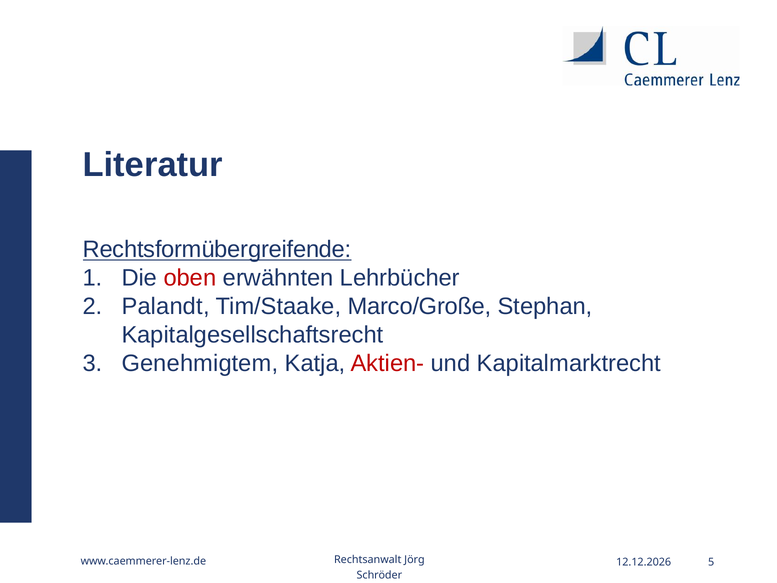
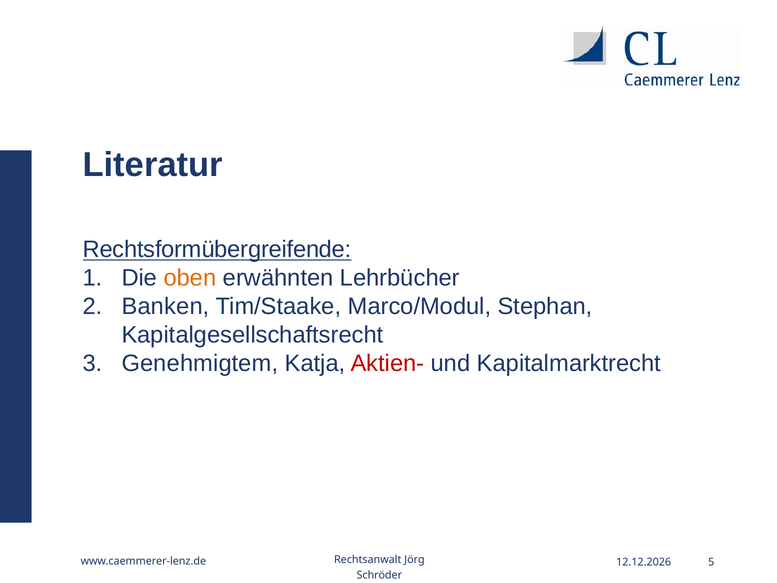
oben colour: red -> orange
Palandt: Palandt -> Banken
Marco/Große: Marco/Große -> Marco/Modul
